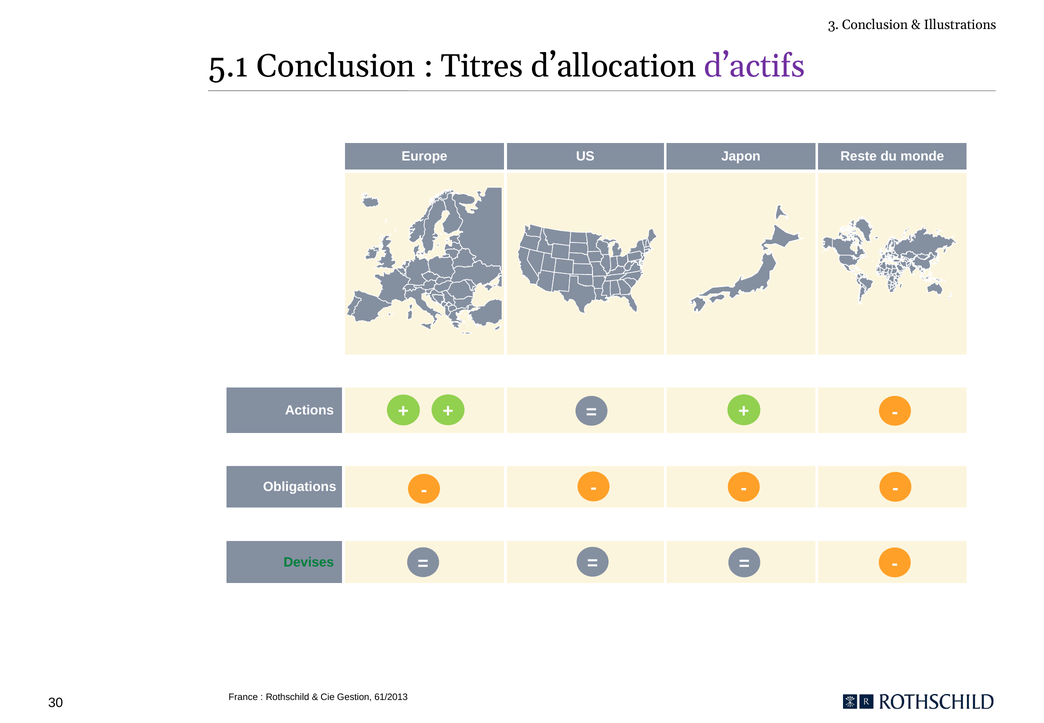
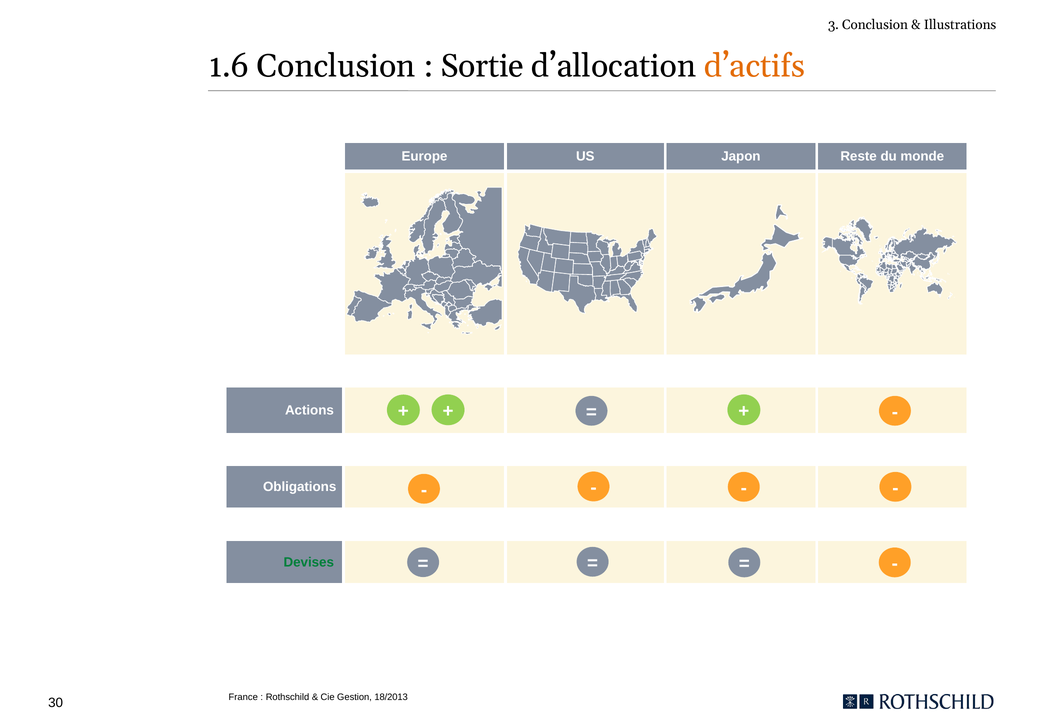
5.1: 5.1 -> 1.6
Titres: Titres -> Sortie
d’actifs colour: purple -> orange
61/2013: 61/2013 -> 18/2013
